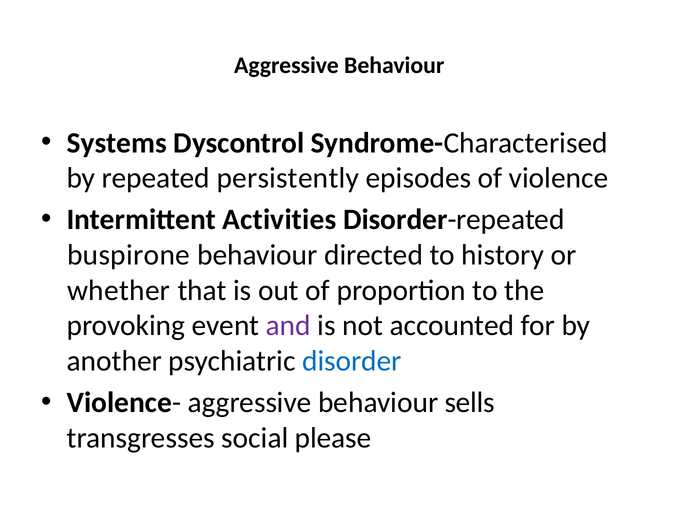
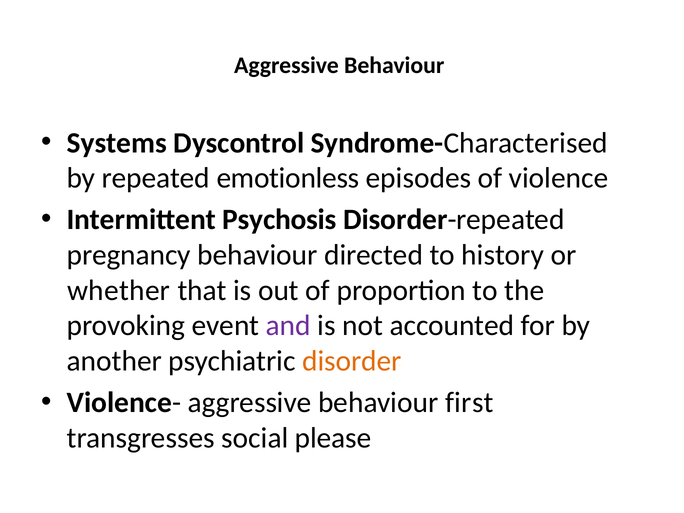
persistently: persistently -> emotionless
Activities: Activities -> Psychosis
buspirone: buspirone -> pregnancy
disorder colour: blue -> orange
sells: sells -> first
